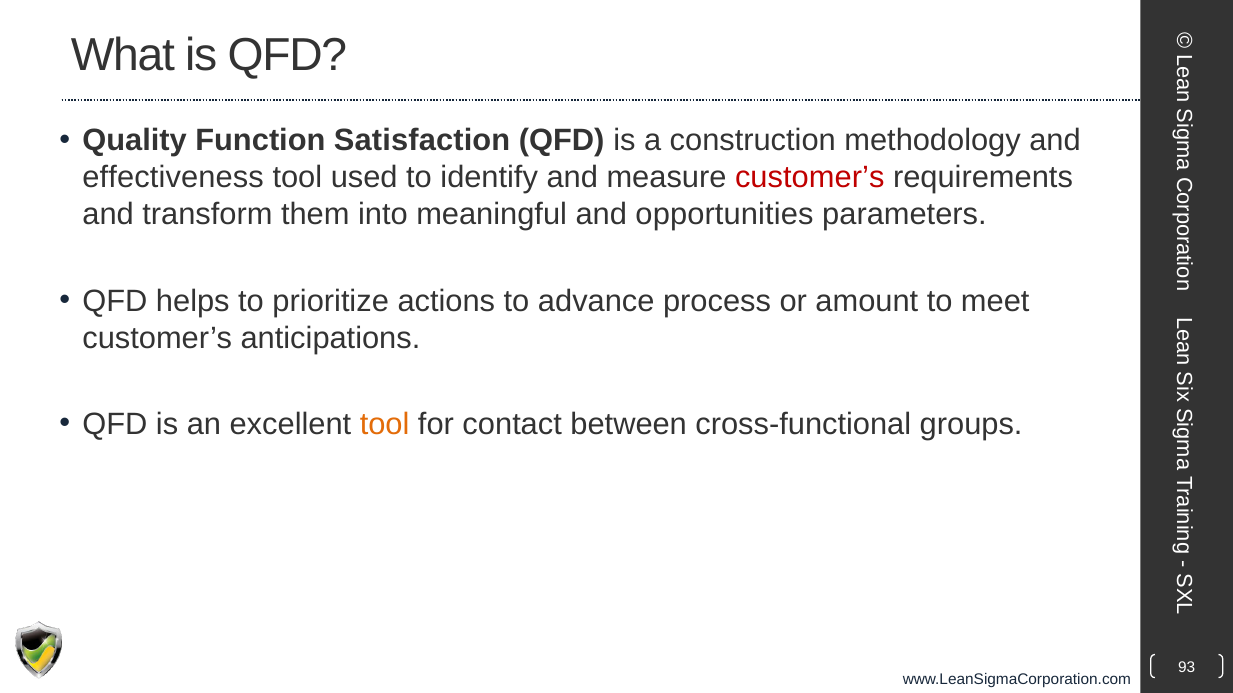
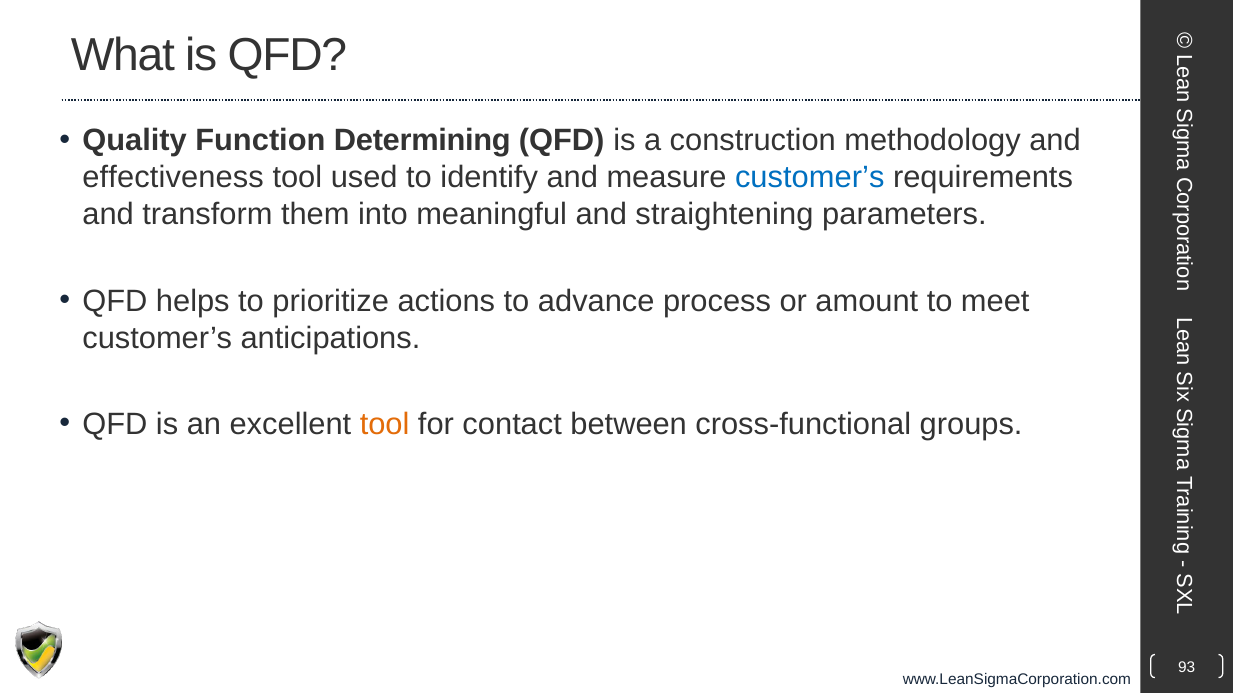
Satisfaction: Satisfaction -> Determining
customer’s at (810, 178) colour: red -> blue
opportunities: opportunities -> straightening
